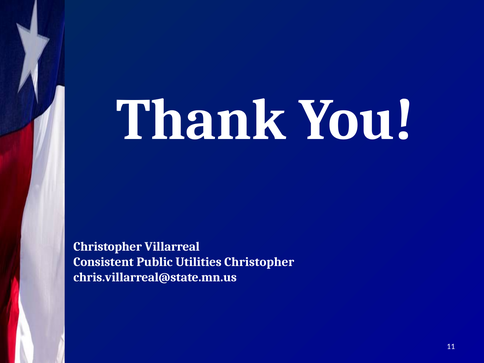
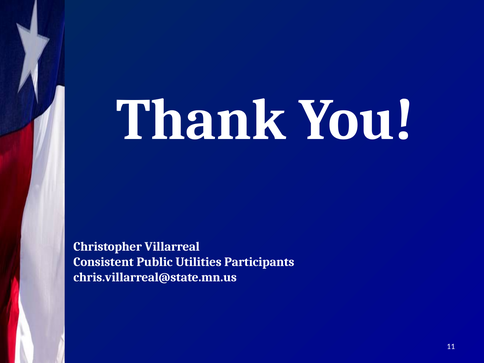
Utilities Christopher: Christopher -> Participants
